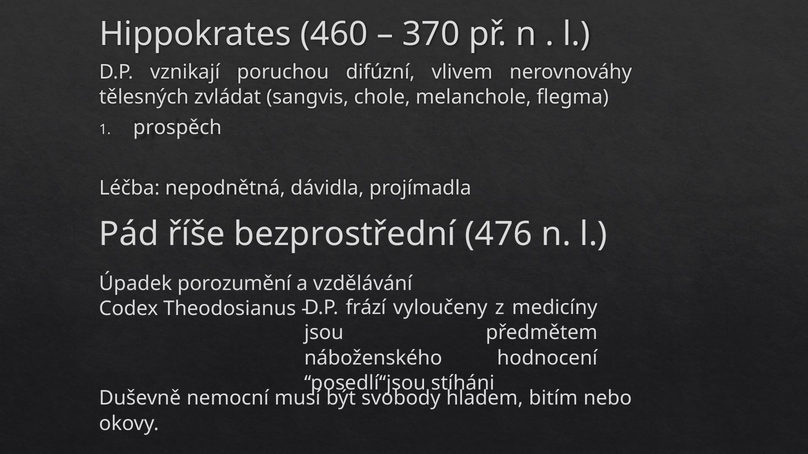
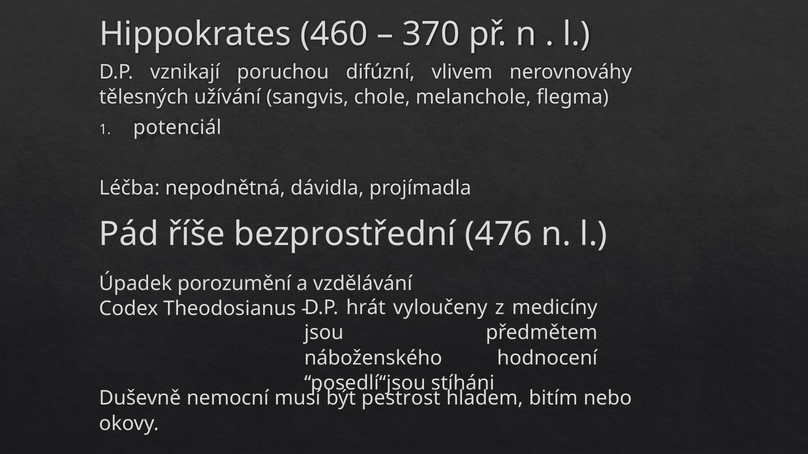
zvládat: zvládat -> užívání
prospěch: prospěch -> potenciál
frází: frází -> hrát
svobody: svobody -> pestrost
